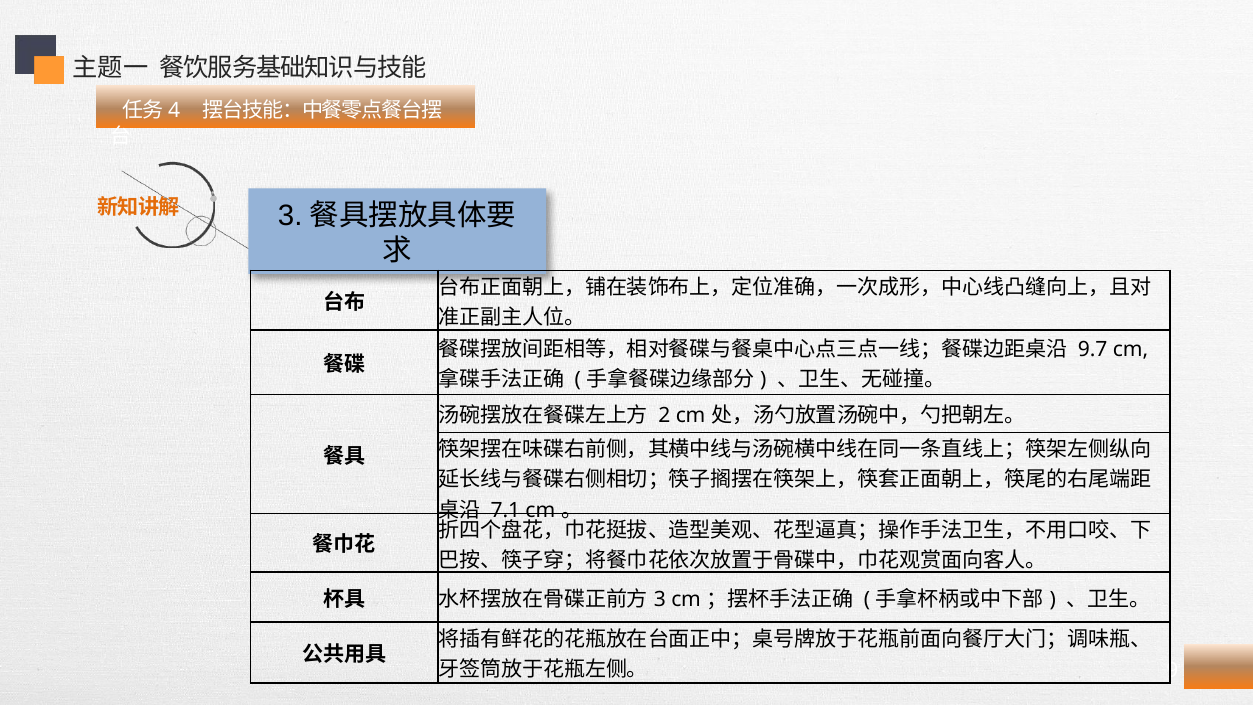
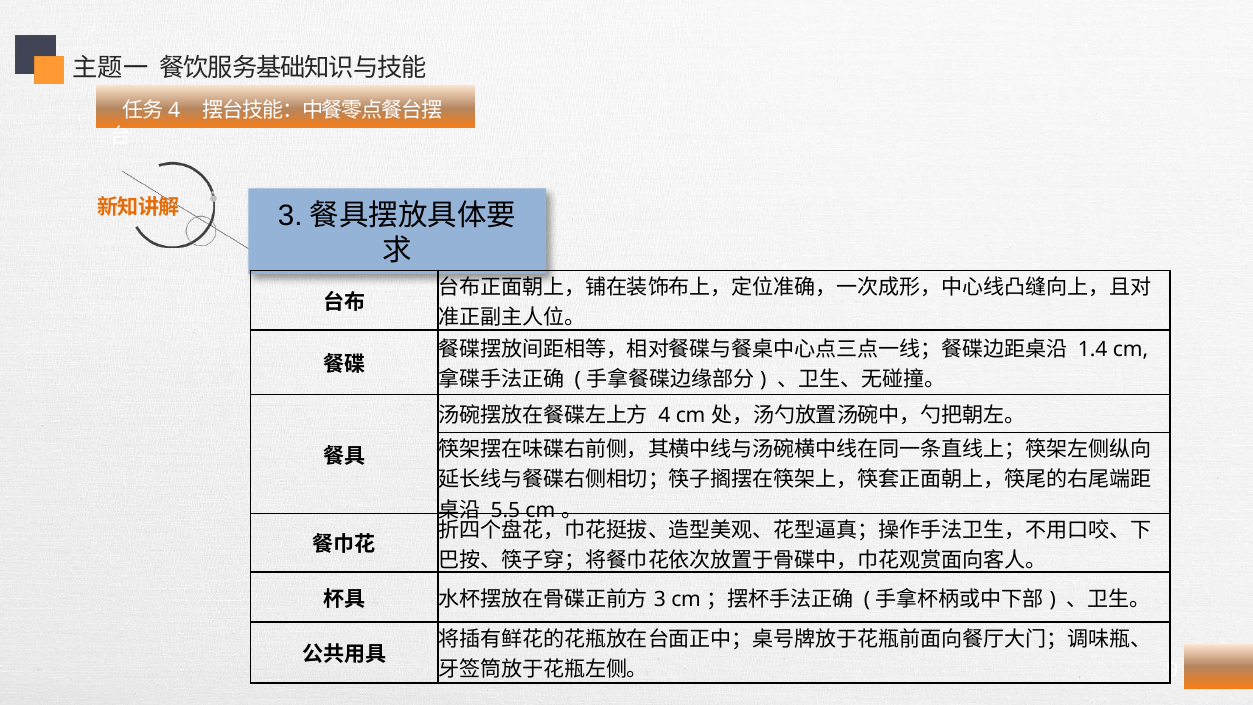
9.7: 9.7 -> 1.4
2: 2 -> 4
7.1: 7.1 -> 5.5
